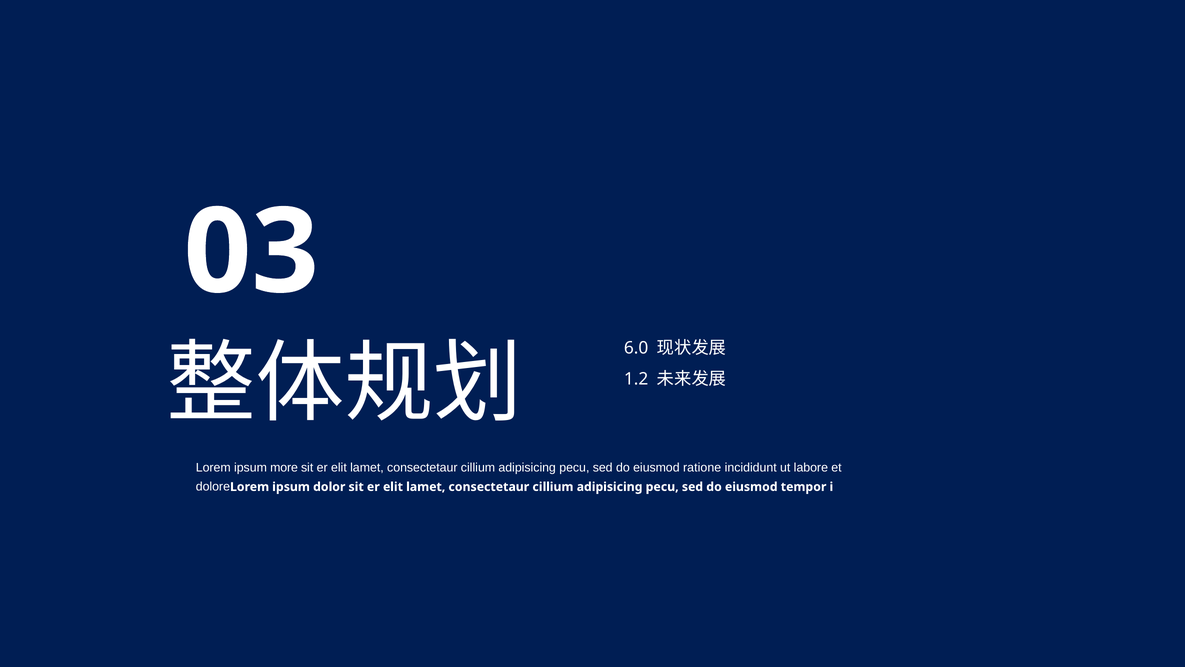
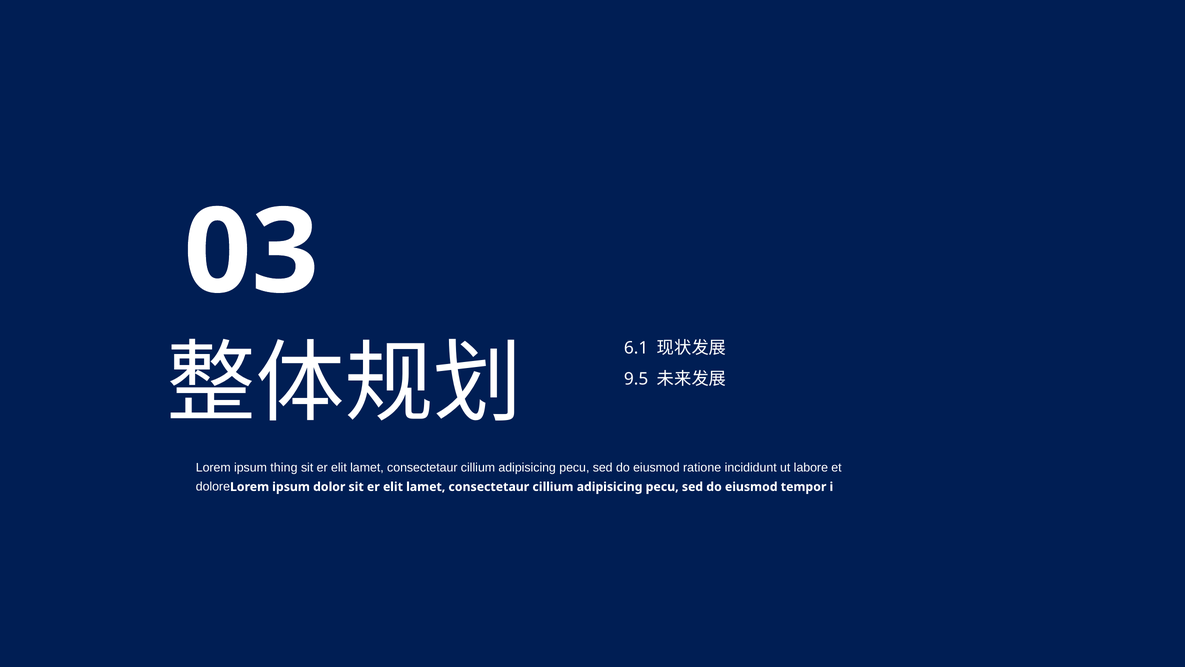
6.0: 6.0 -> 6.1
1.2: 1.2 -> 9.5
more: more -> thing
